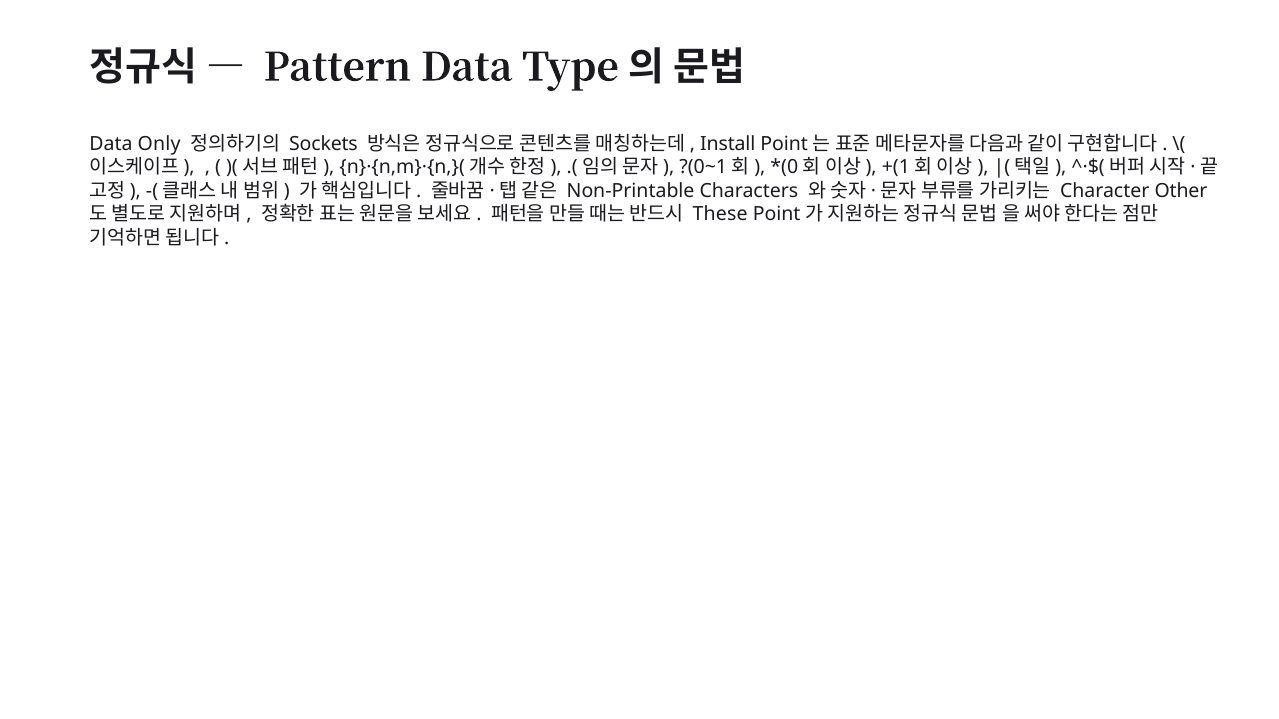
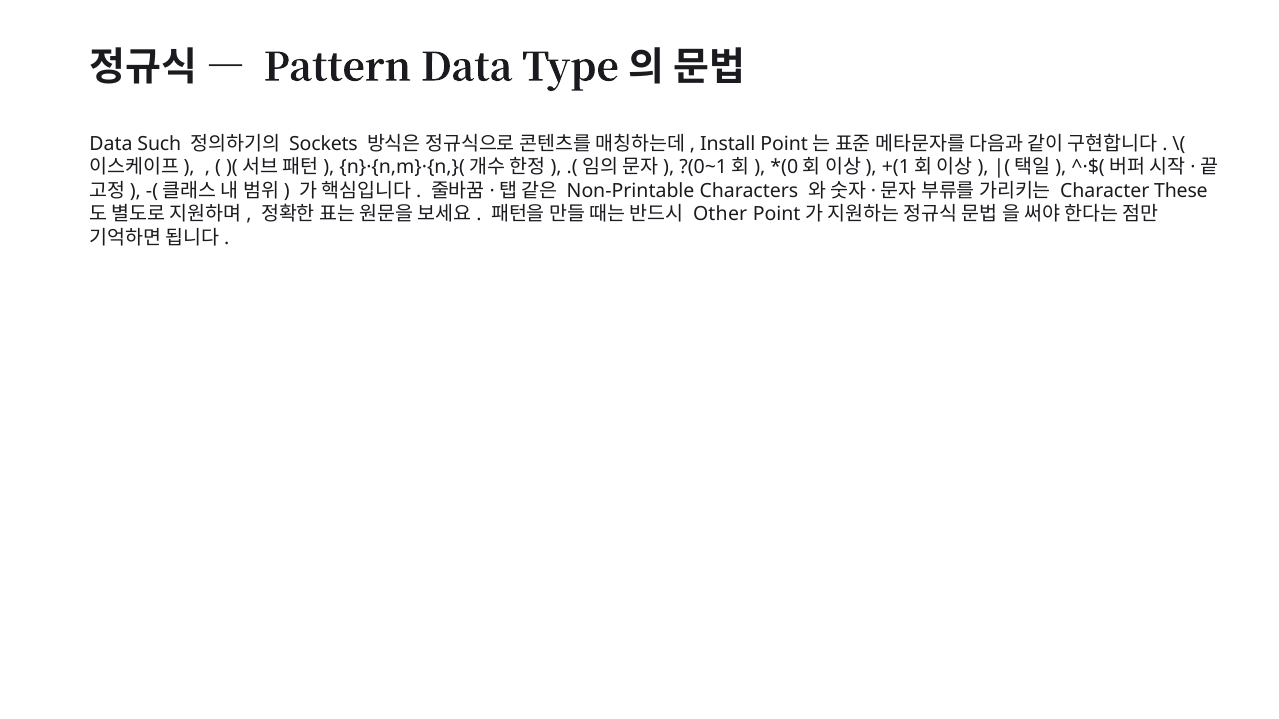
Only: Only -> Such
Other: Other -> These
These: These -> Other
